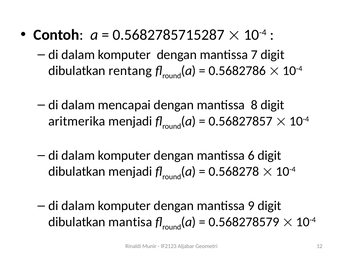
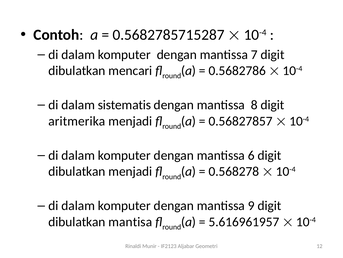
rentang: rentang -> mencari
mencapai: mencapai -> sistematis
0.568278579: 0.568278579 -> 5.616961957
